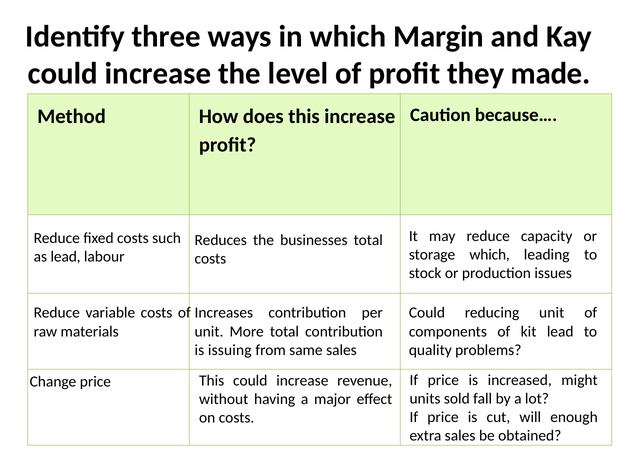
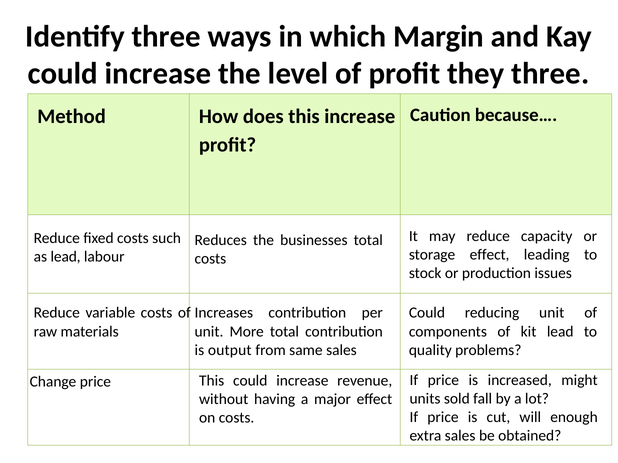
they made: made -> three
storage which: which -> effect
issuing: issuing -> output
